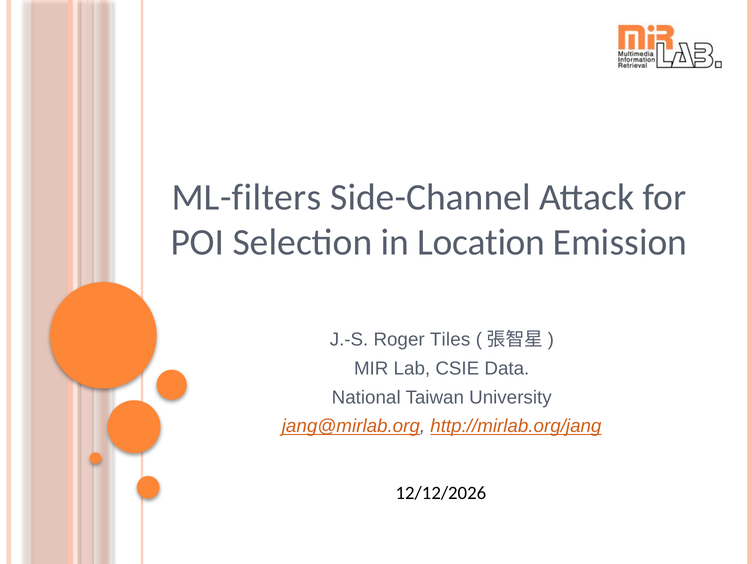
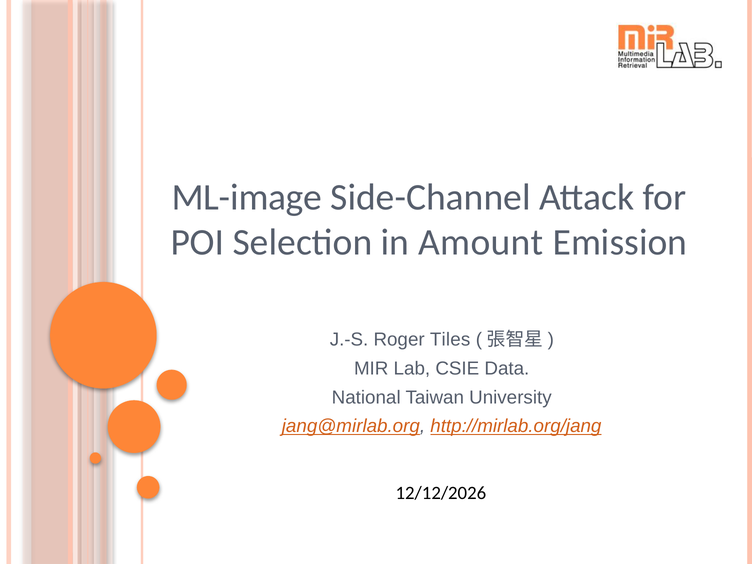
ML-filters: ML-filters -> ML-image
Location: Location -> Amount
